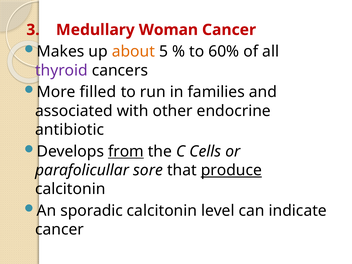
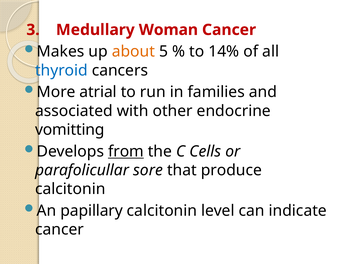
60%: 60% -> 14%
thyroid colour: purple -> blue
filled: filled -> atrial
antibiotic: antibiotic -> vomitting
produce underline: present -> none
sporadic: sporadic -> papillary
